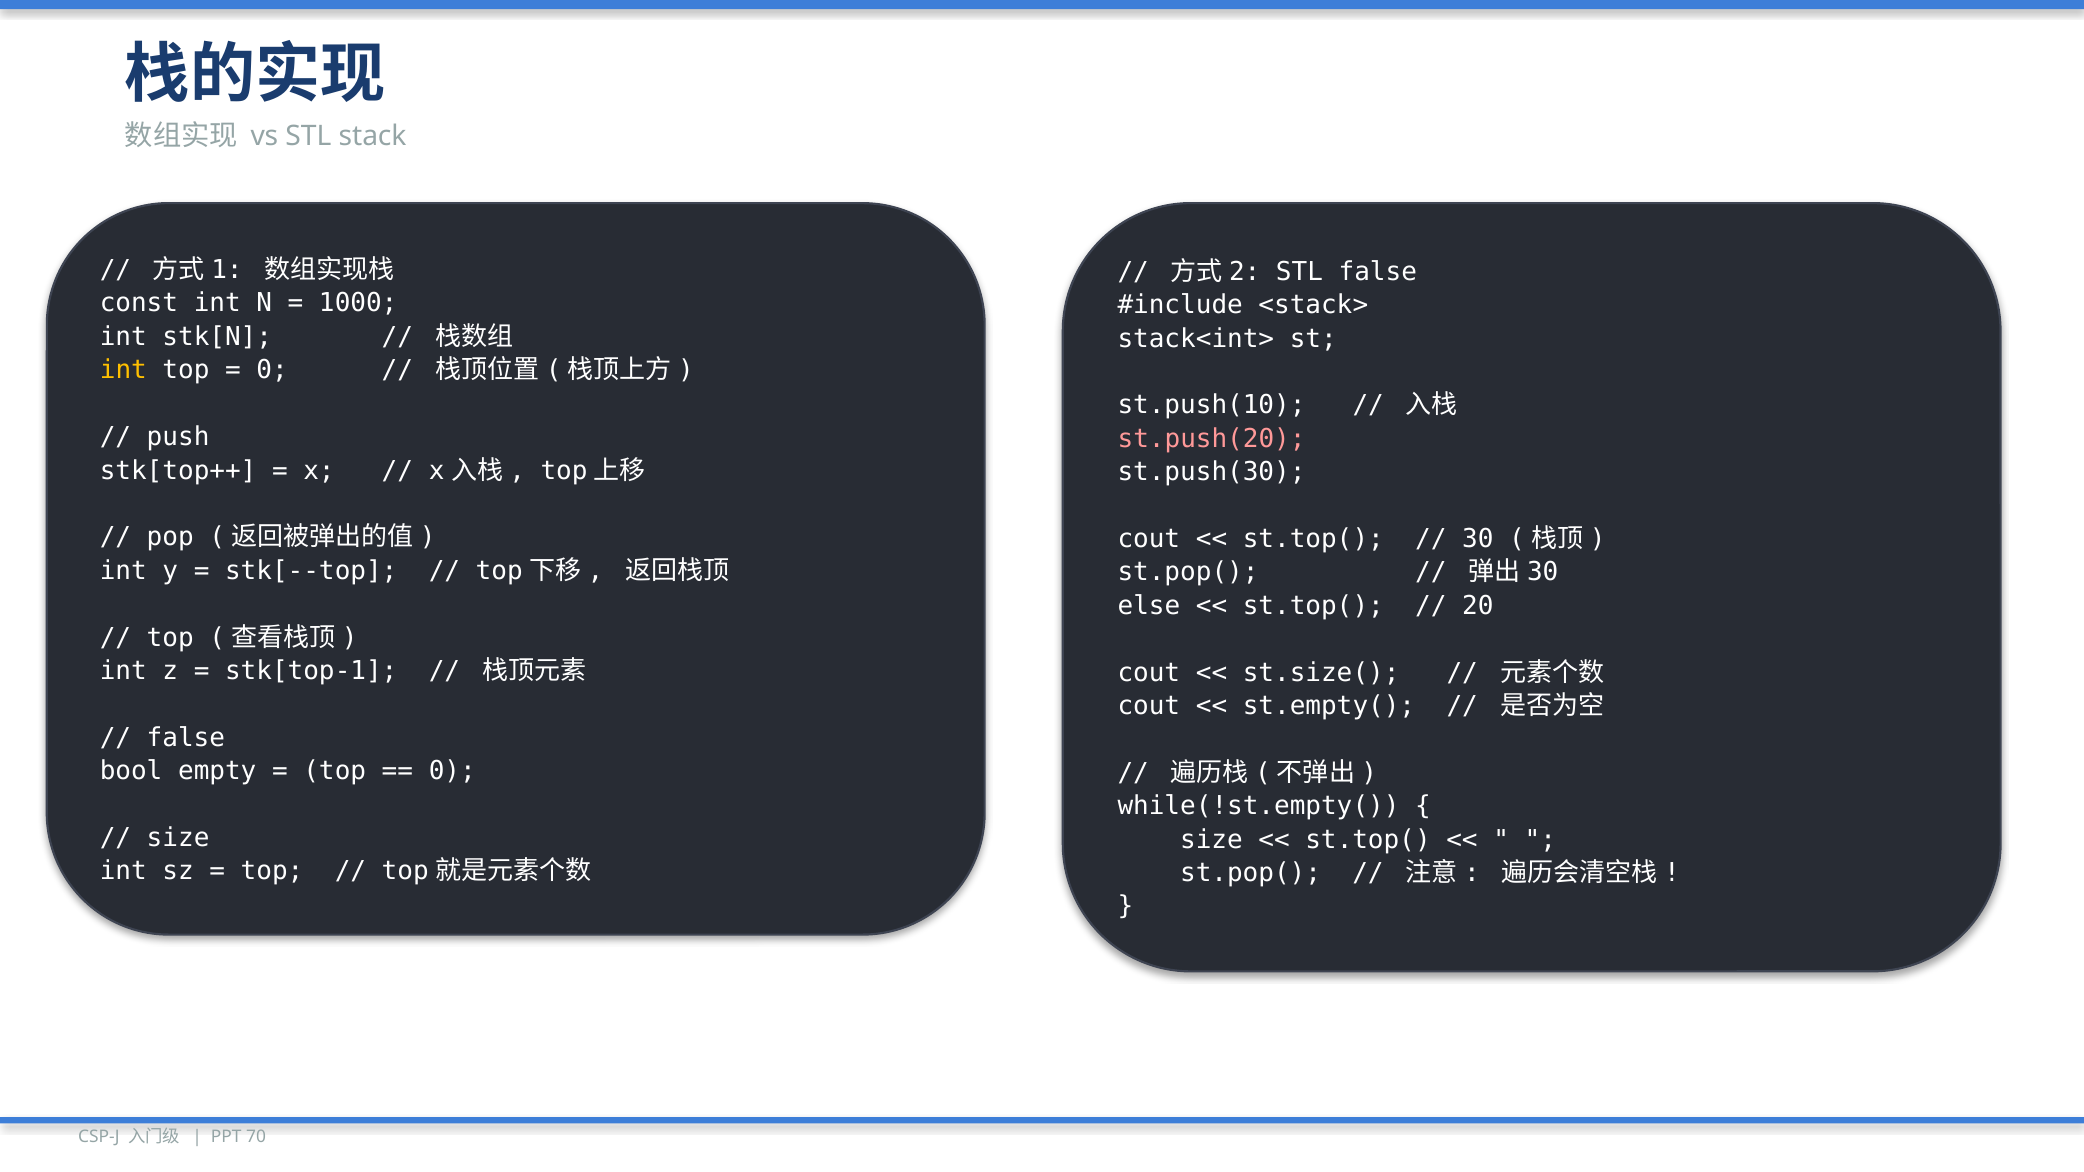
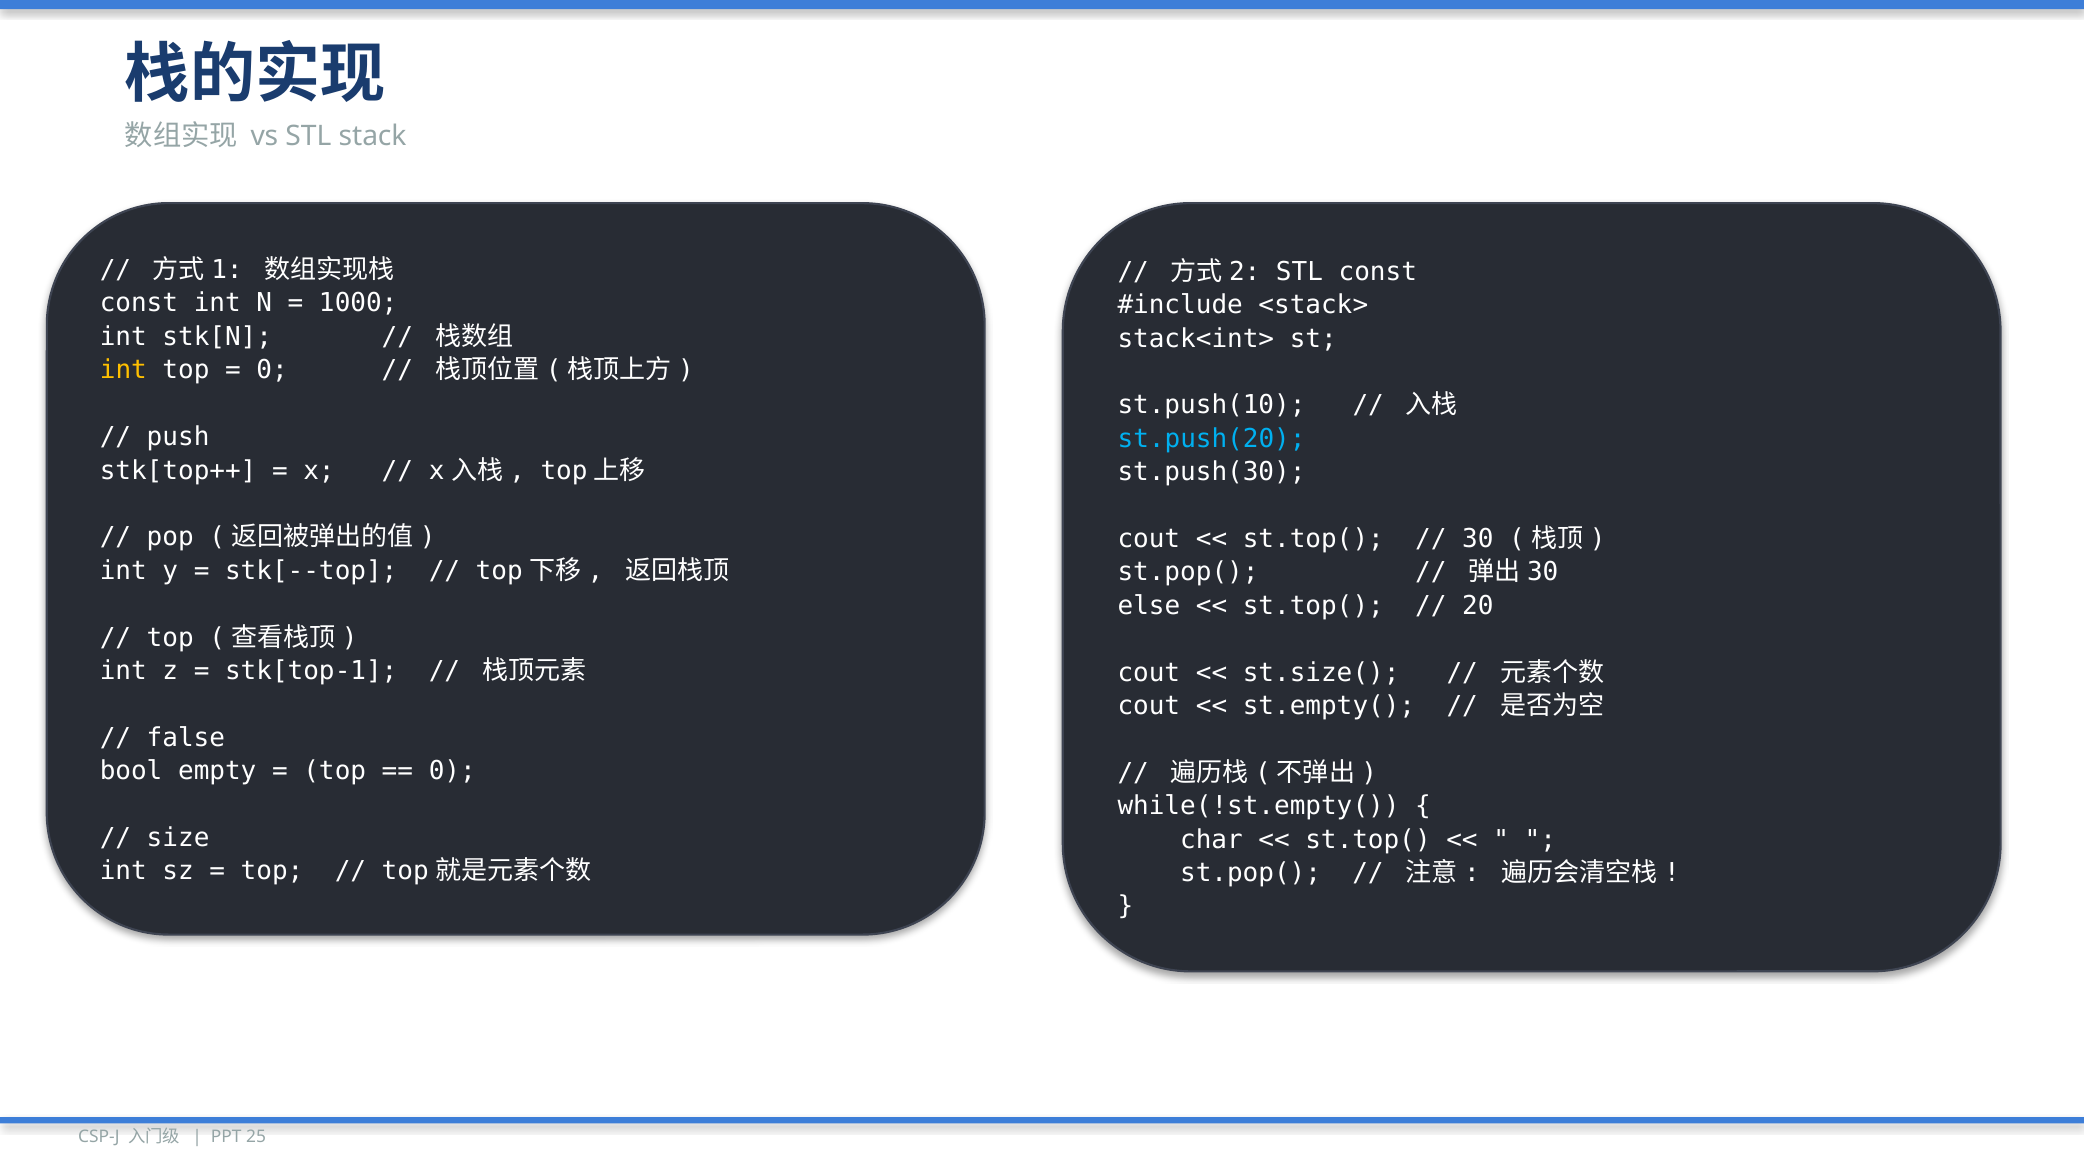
STL false: false -> const
st.push(20 colour: pink -> light blue
size at (1211, 840): size -> char
70: 70 -> 25
